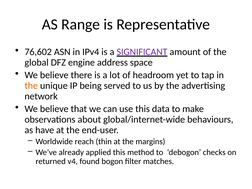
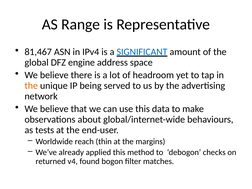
76,602: 76,602 -> 81,467
SIGNIFICANT colour: purple -> blue
have: have -> tests
